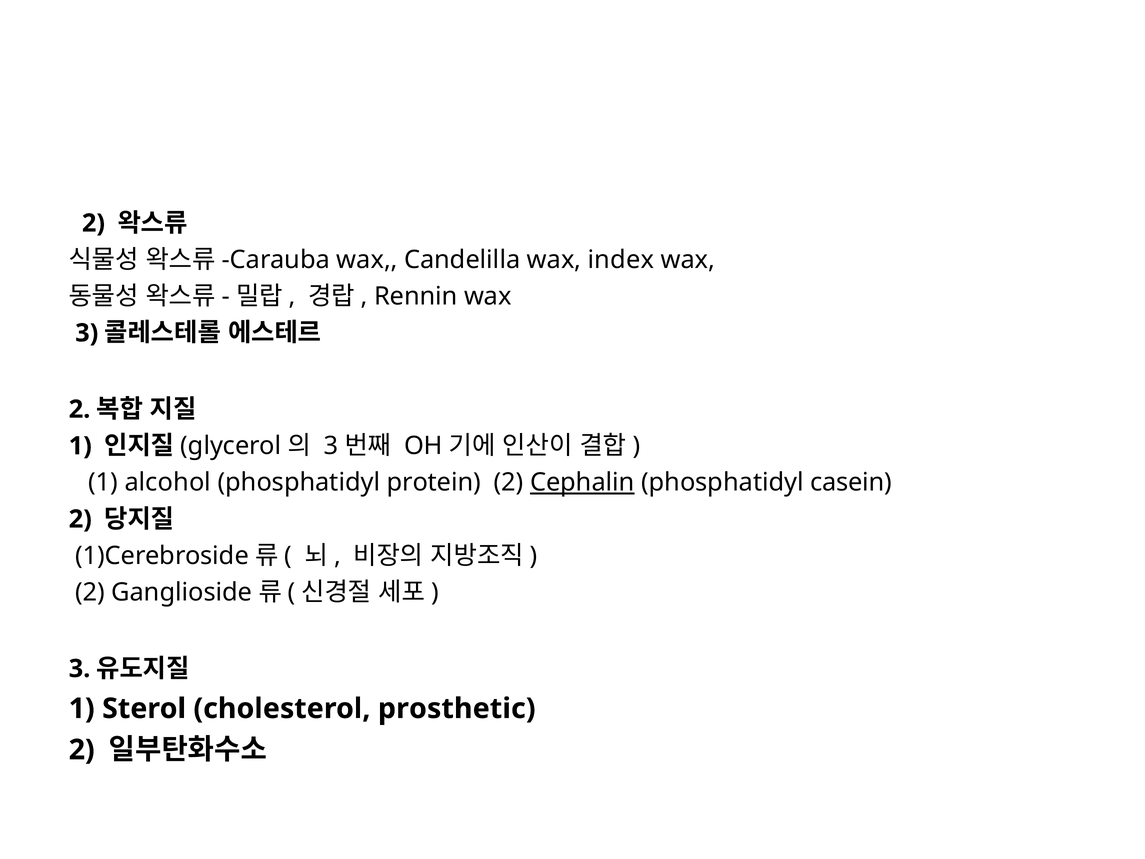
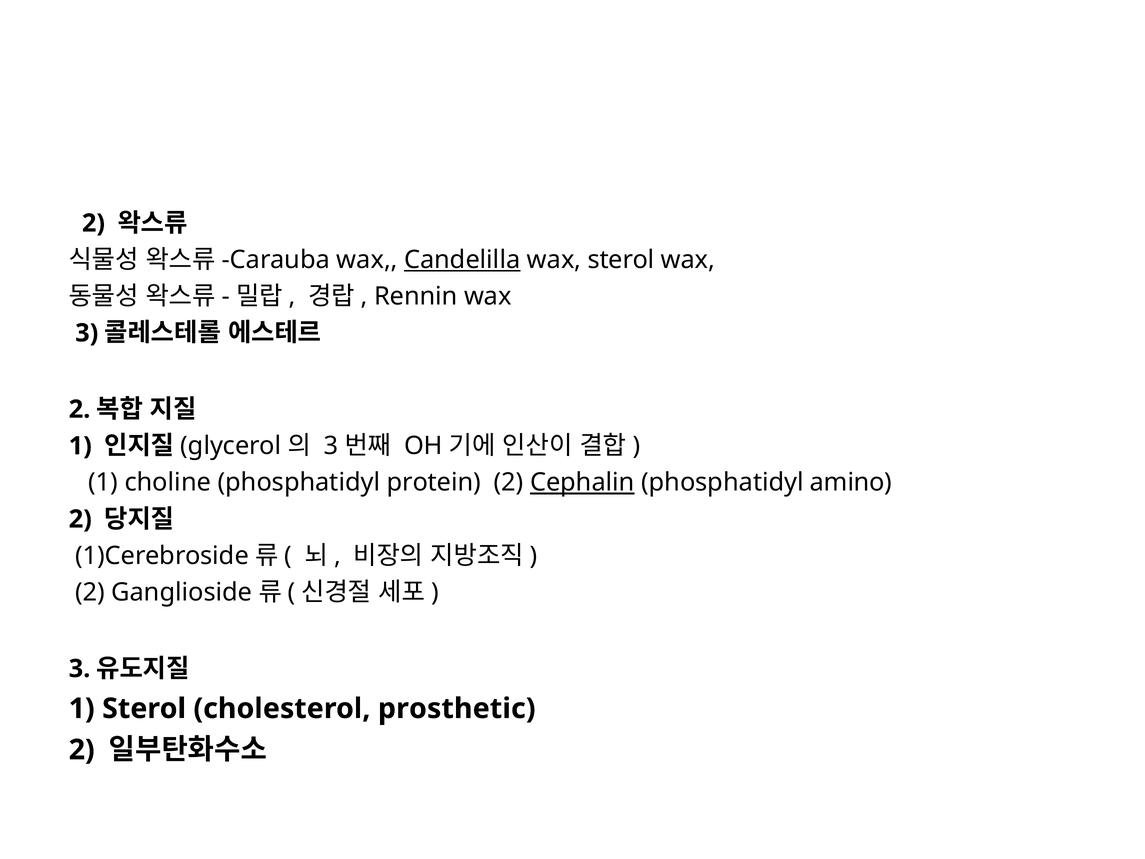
Candelilla underline: none -> present
wax index: index -> sterol
alcohol: alcohol -> choline
casein: casein -> amino
